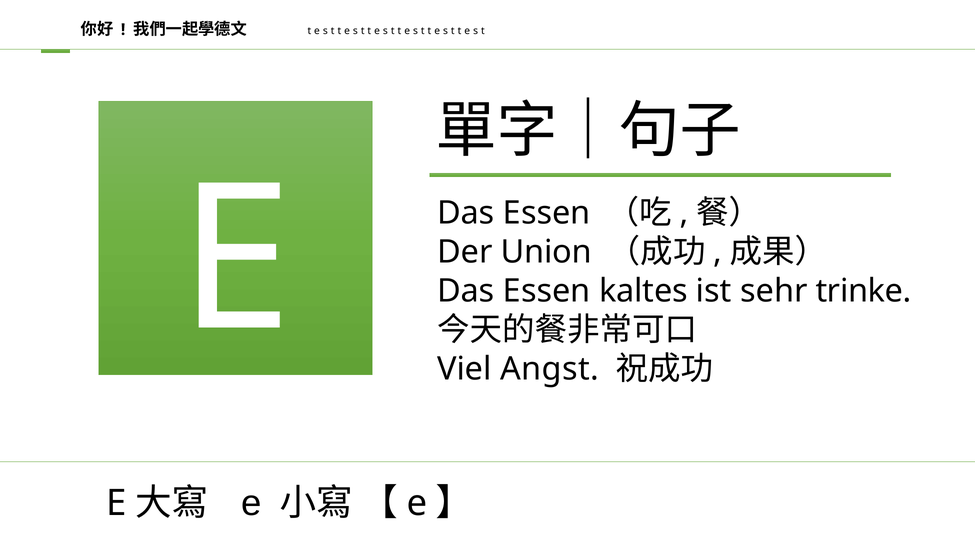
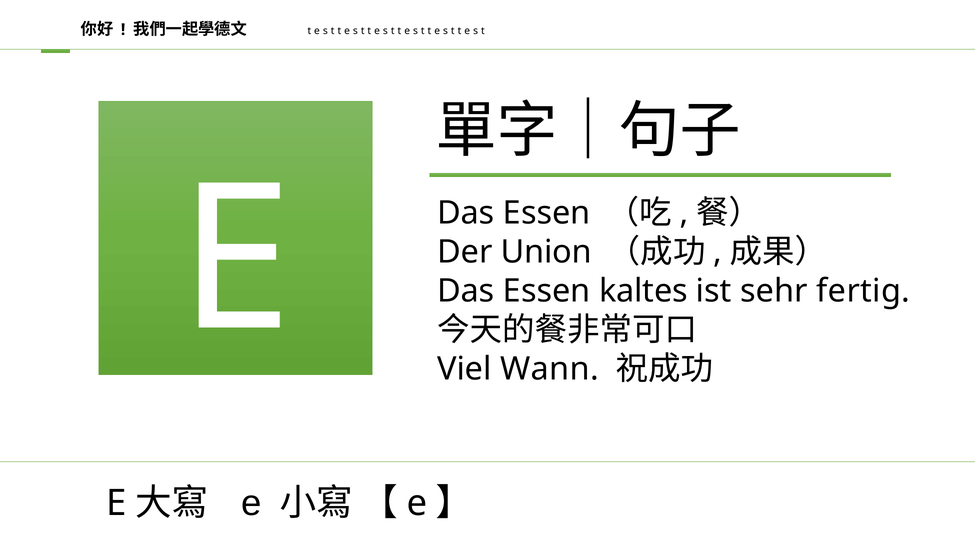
trinke: trinke -> fertig
Angst: Angst -> Wann
